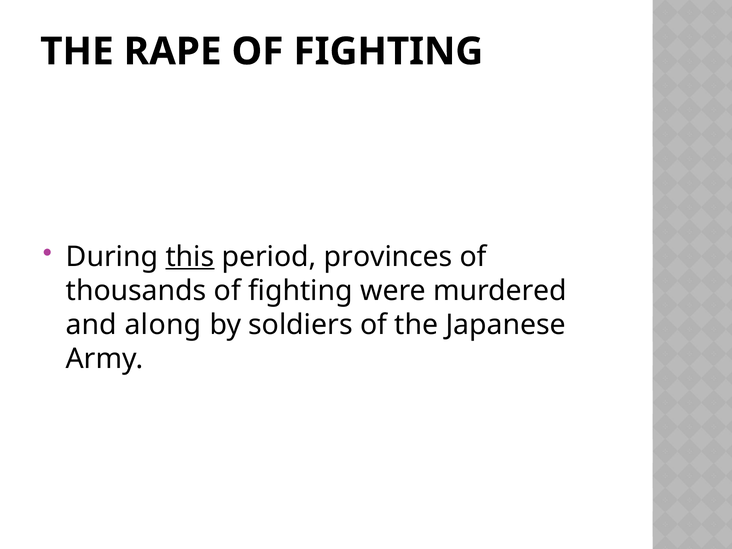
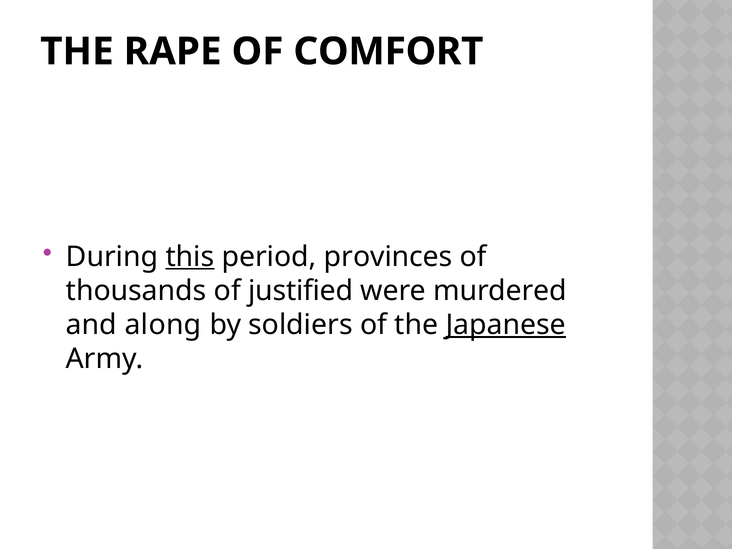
RAPE OF FIGHTING: FIGHTING -> COMFORT
thousands of fighting: fighting -> justified
Japanese underline: none -> present
